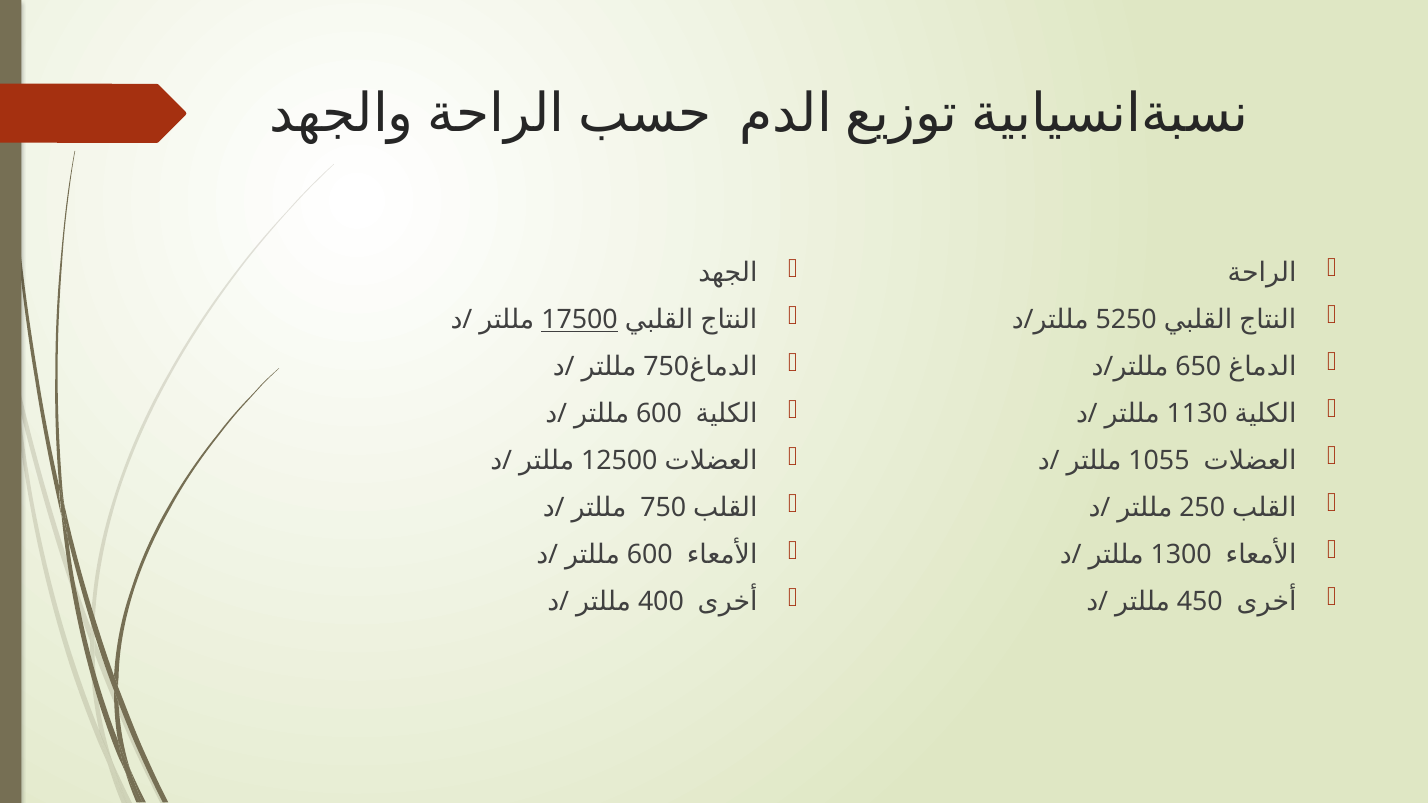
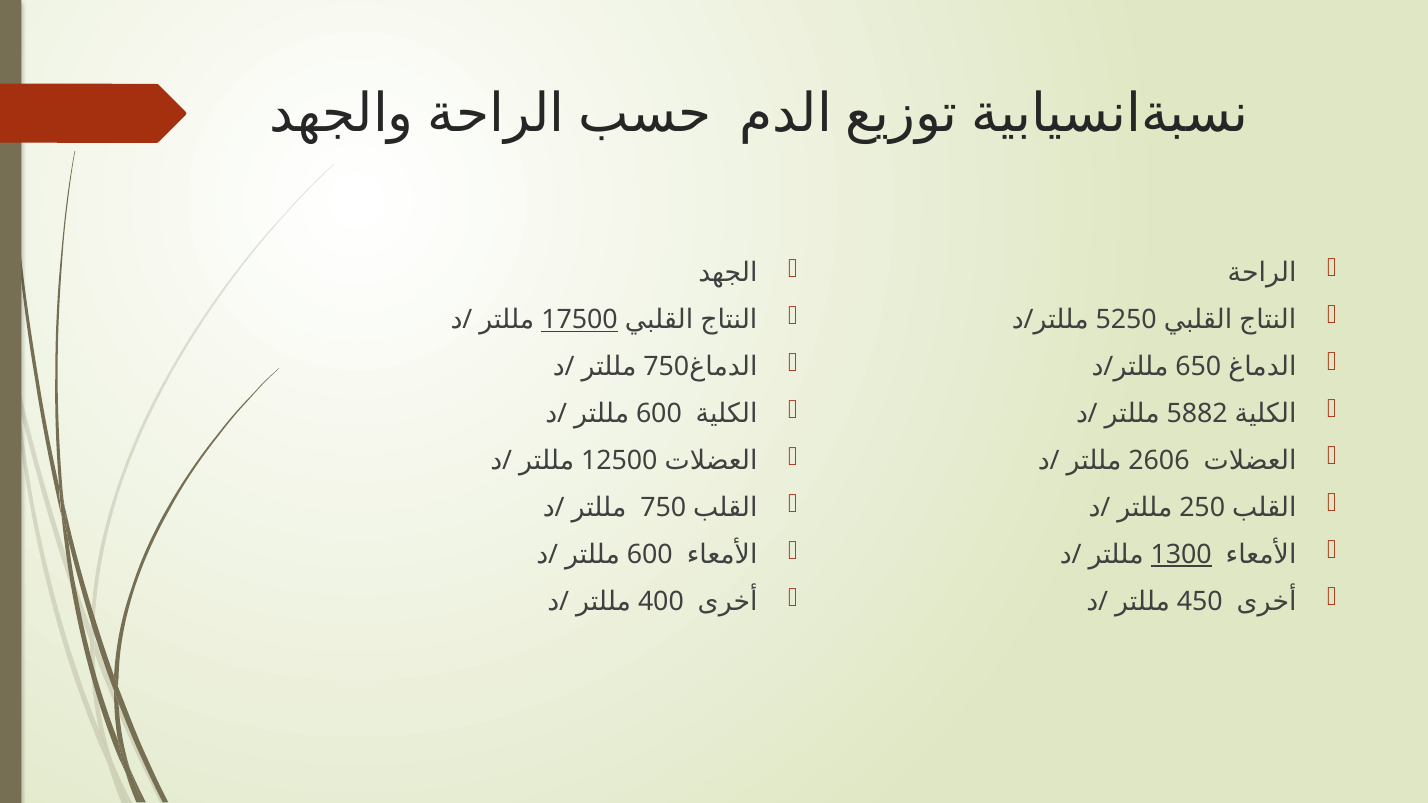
1130: 1130 -> 5882
1055: 1055 -> 2606
1300 underline: none -> present
